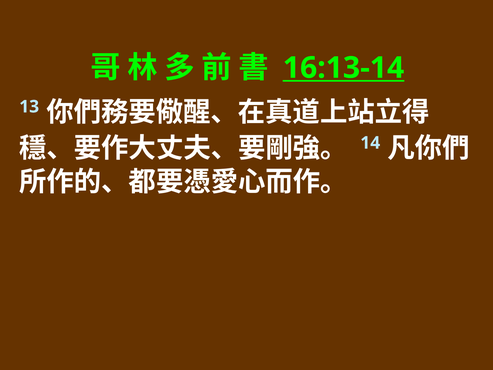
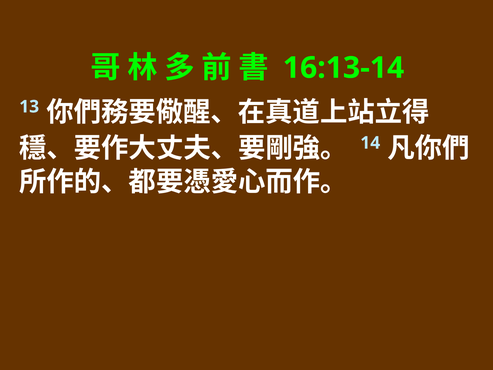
16:13-14 underline: present -> none
